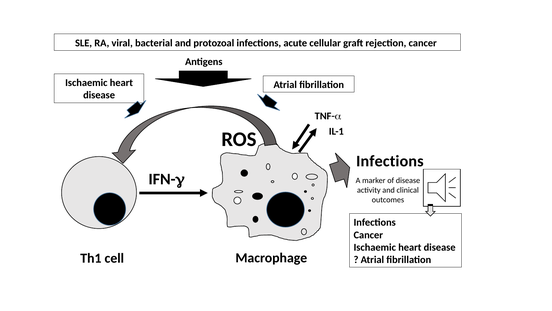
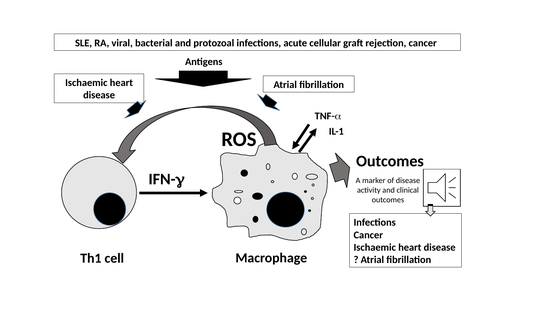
Infections at (390, 161): Infections -> Outcomes
